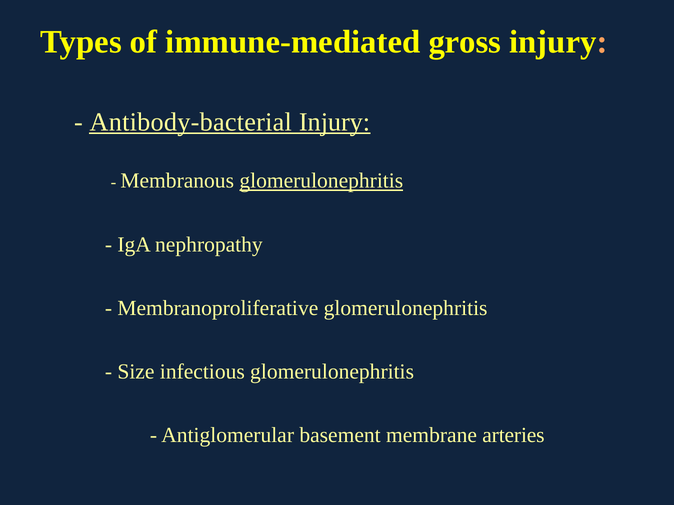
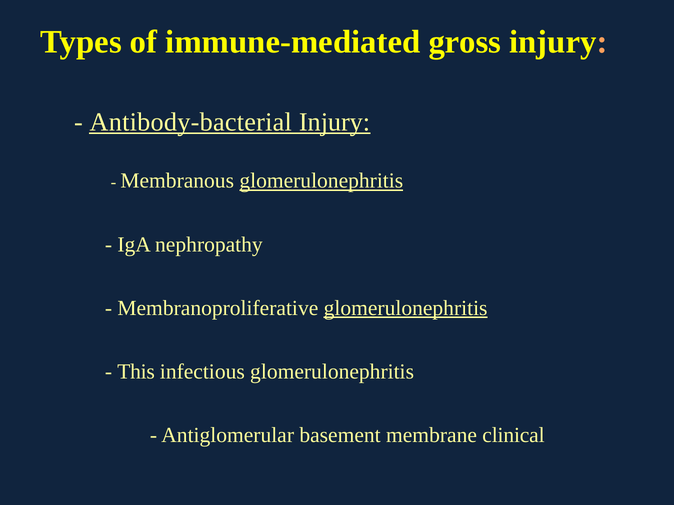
glomerulonephritis at (406, 308) underline: none -> present
Size: Size -> This
arteries: arteries -> clinical
